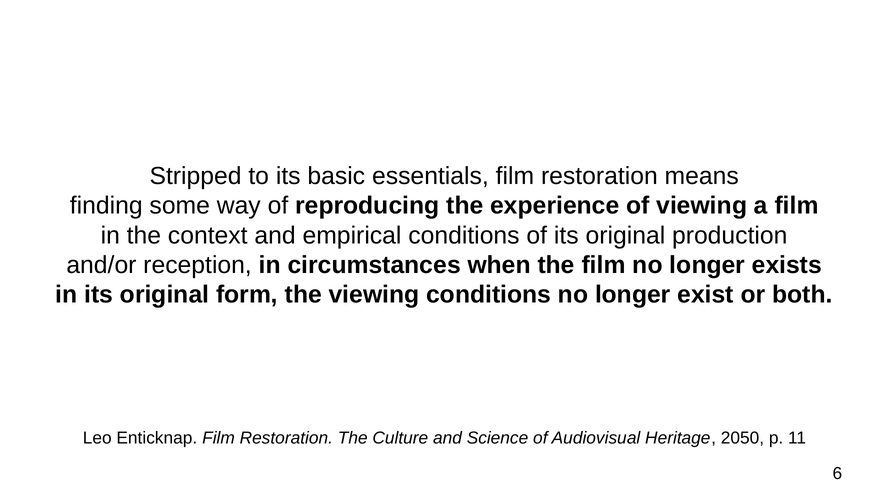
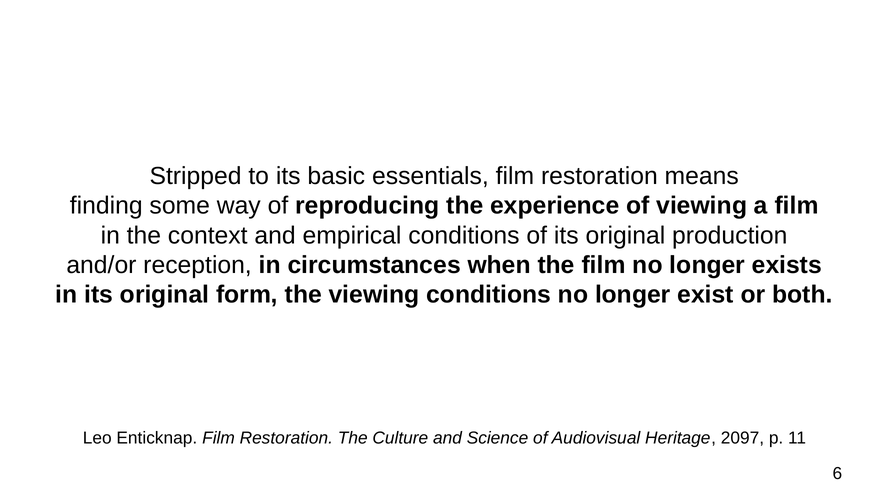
2050: 2050 -> 2097
